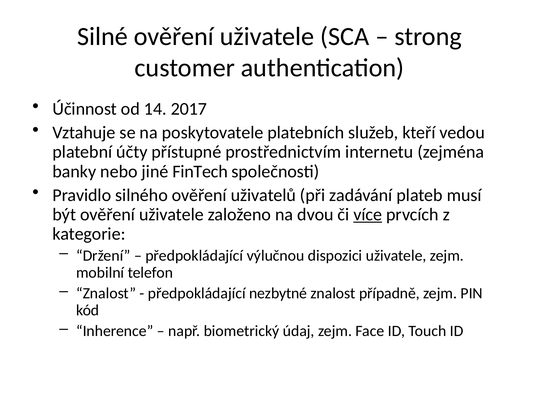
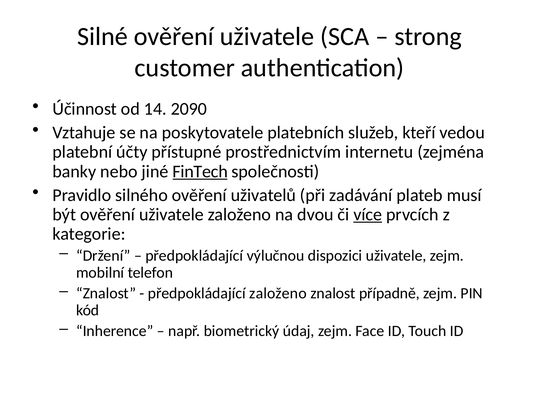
2017: 2017 -> 2090
FinTech underline: none -> present
předpokládající nezbytné: nezbytné -> založeno
